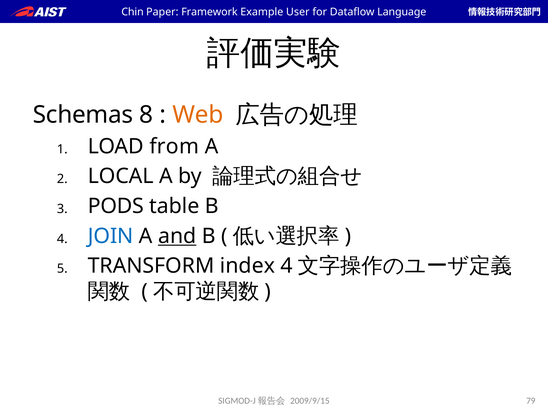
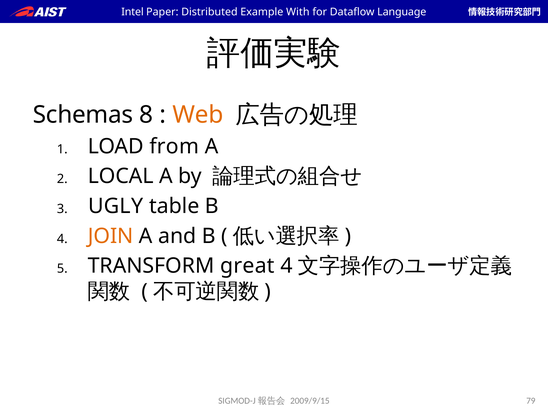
Chin: Chin -> Intel
Framework: Framework -> Distributed
User: User -> With
PODS: PODS -> UGLY
JOIN colour: blue -> orange
and underline: present -> none
index: index -> great
